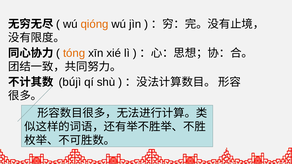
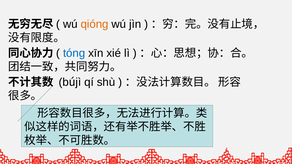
tóng colour: orange -> blue
